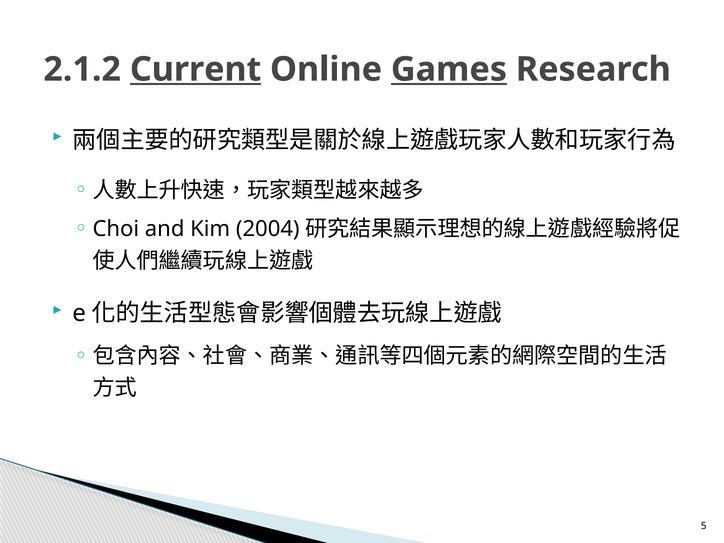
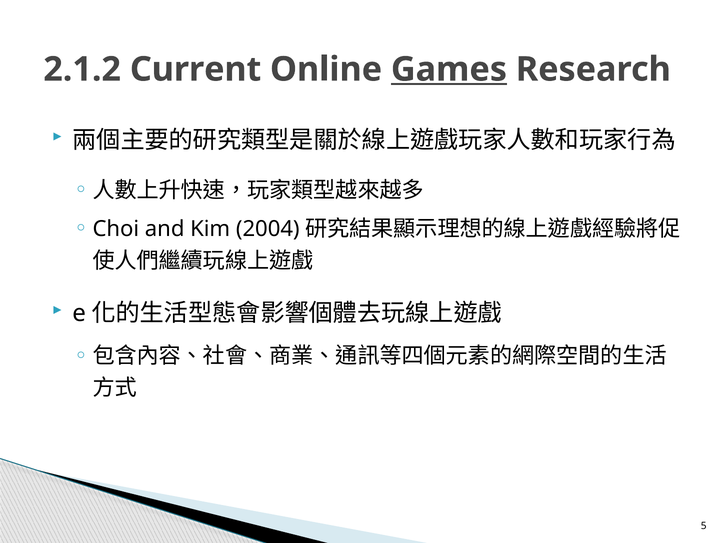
Current underline: present -> none
